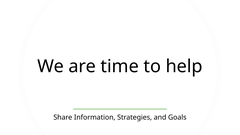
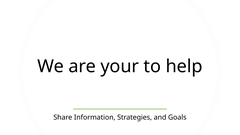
time: time -> your
